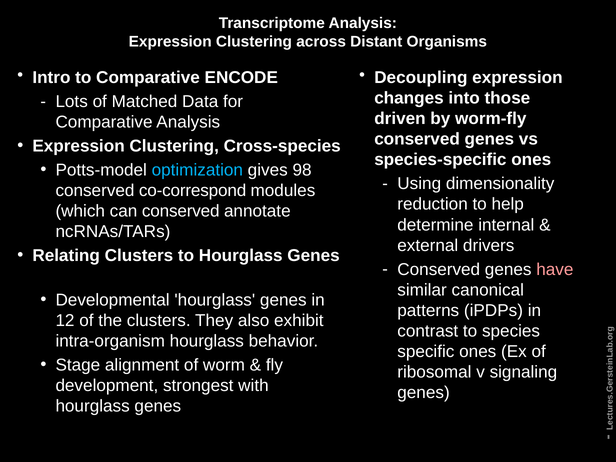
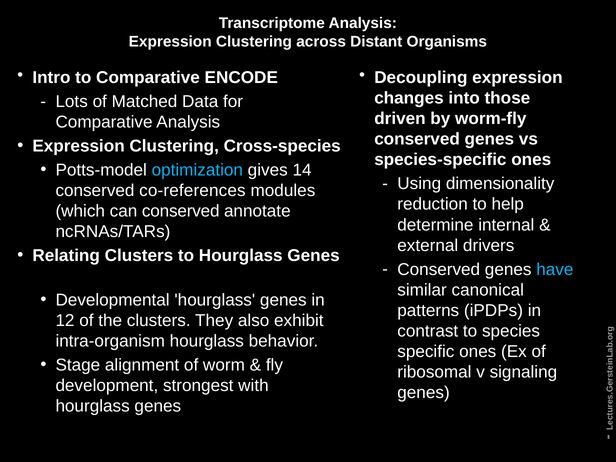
98: 98 -> 14
co-correspond: co-correspond -> co-references
have colour: pink -> light blue
